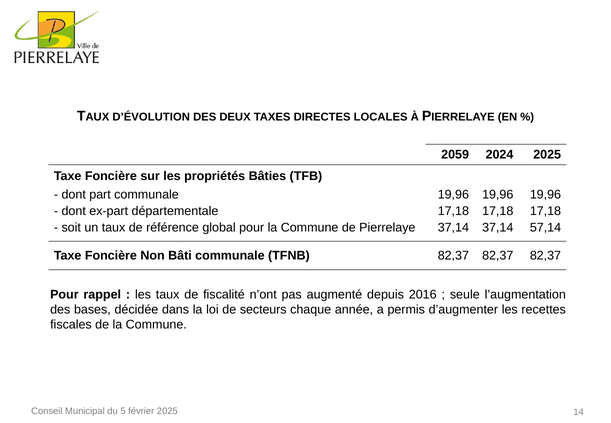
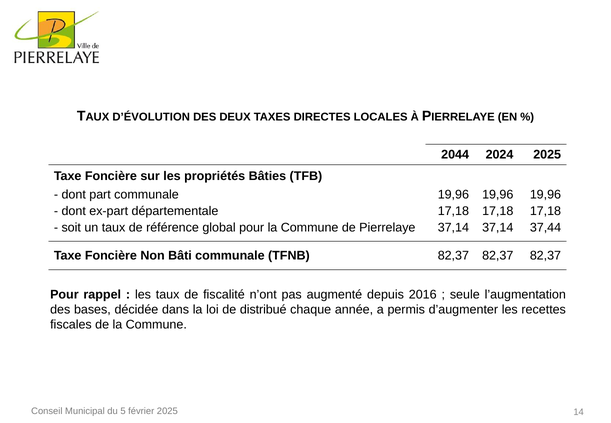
2059: 2059 -> 2044
57,14: 57,14 -> 37,44
secteurs: secteurs -> distribué
